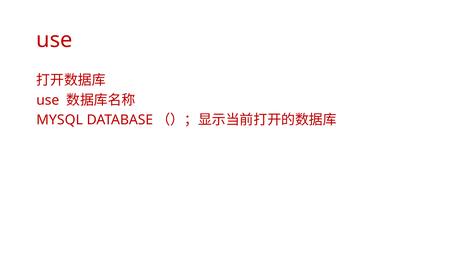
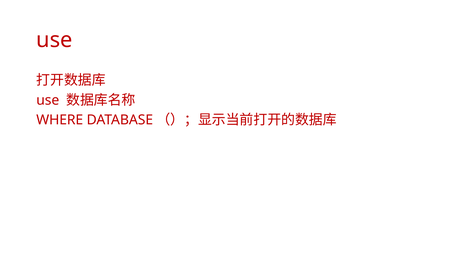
MYSQL: MYSQL -> WHERE
